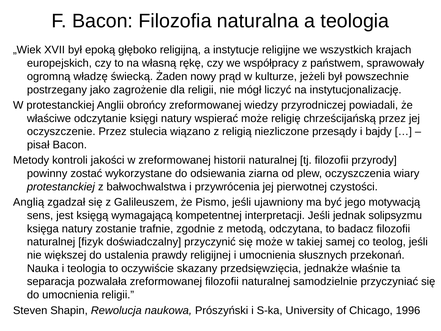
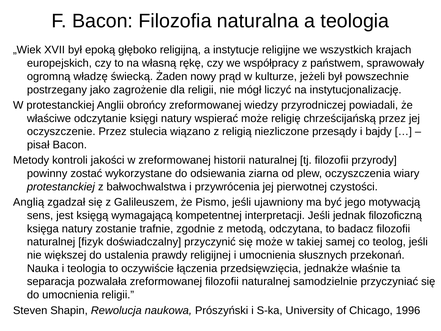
solipsyzmu: solipsyzmu -> filozoficzną
skazany: skazany -> łączenia
